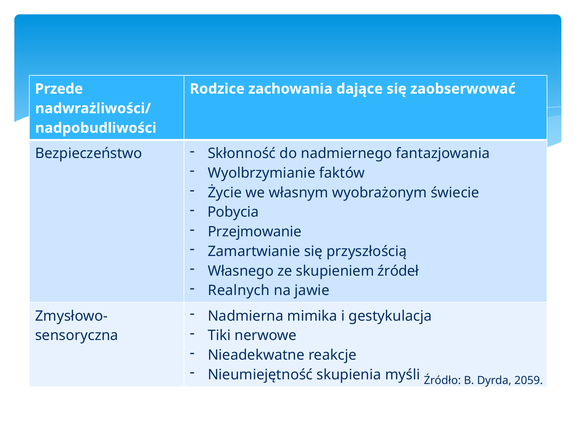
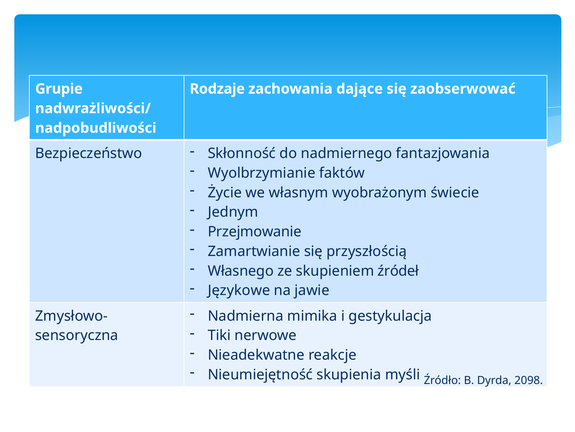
Przede: Przede -> Grupie
Rodzice: Rodzice -> Rodzaje
Pobycia: Pobycia -> Jednym
Realnych: Realnych -> Językowe
2059: 2059 -> 2098
